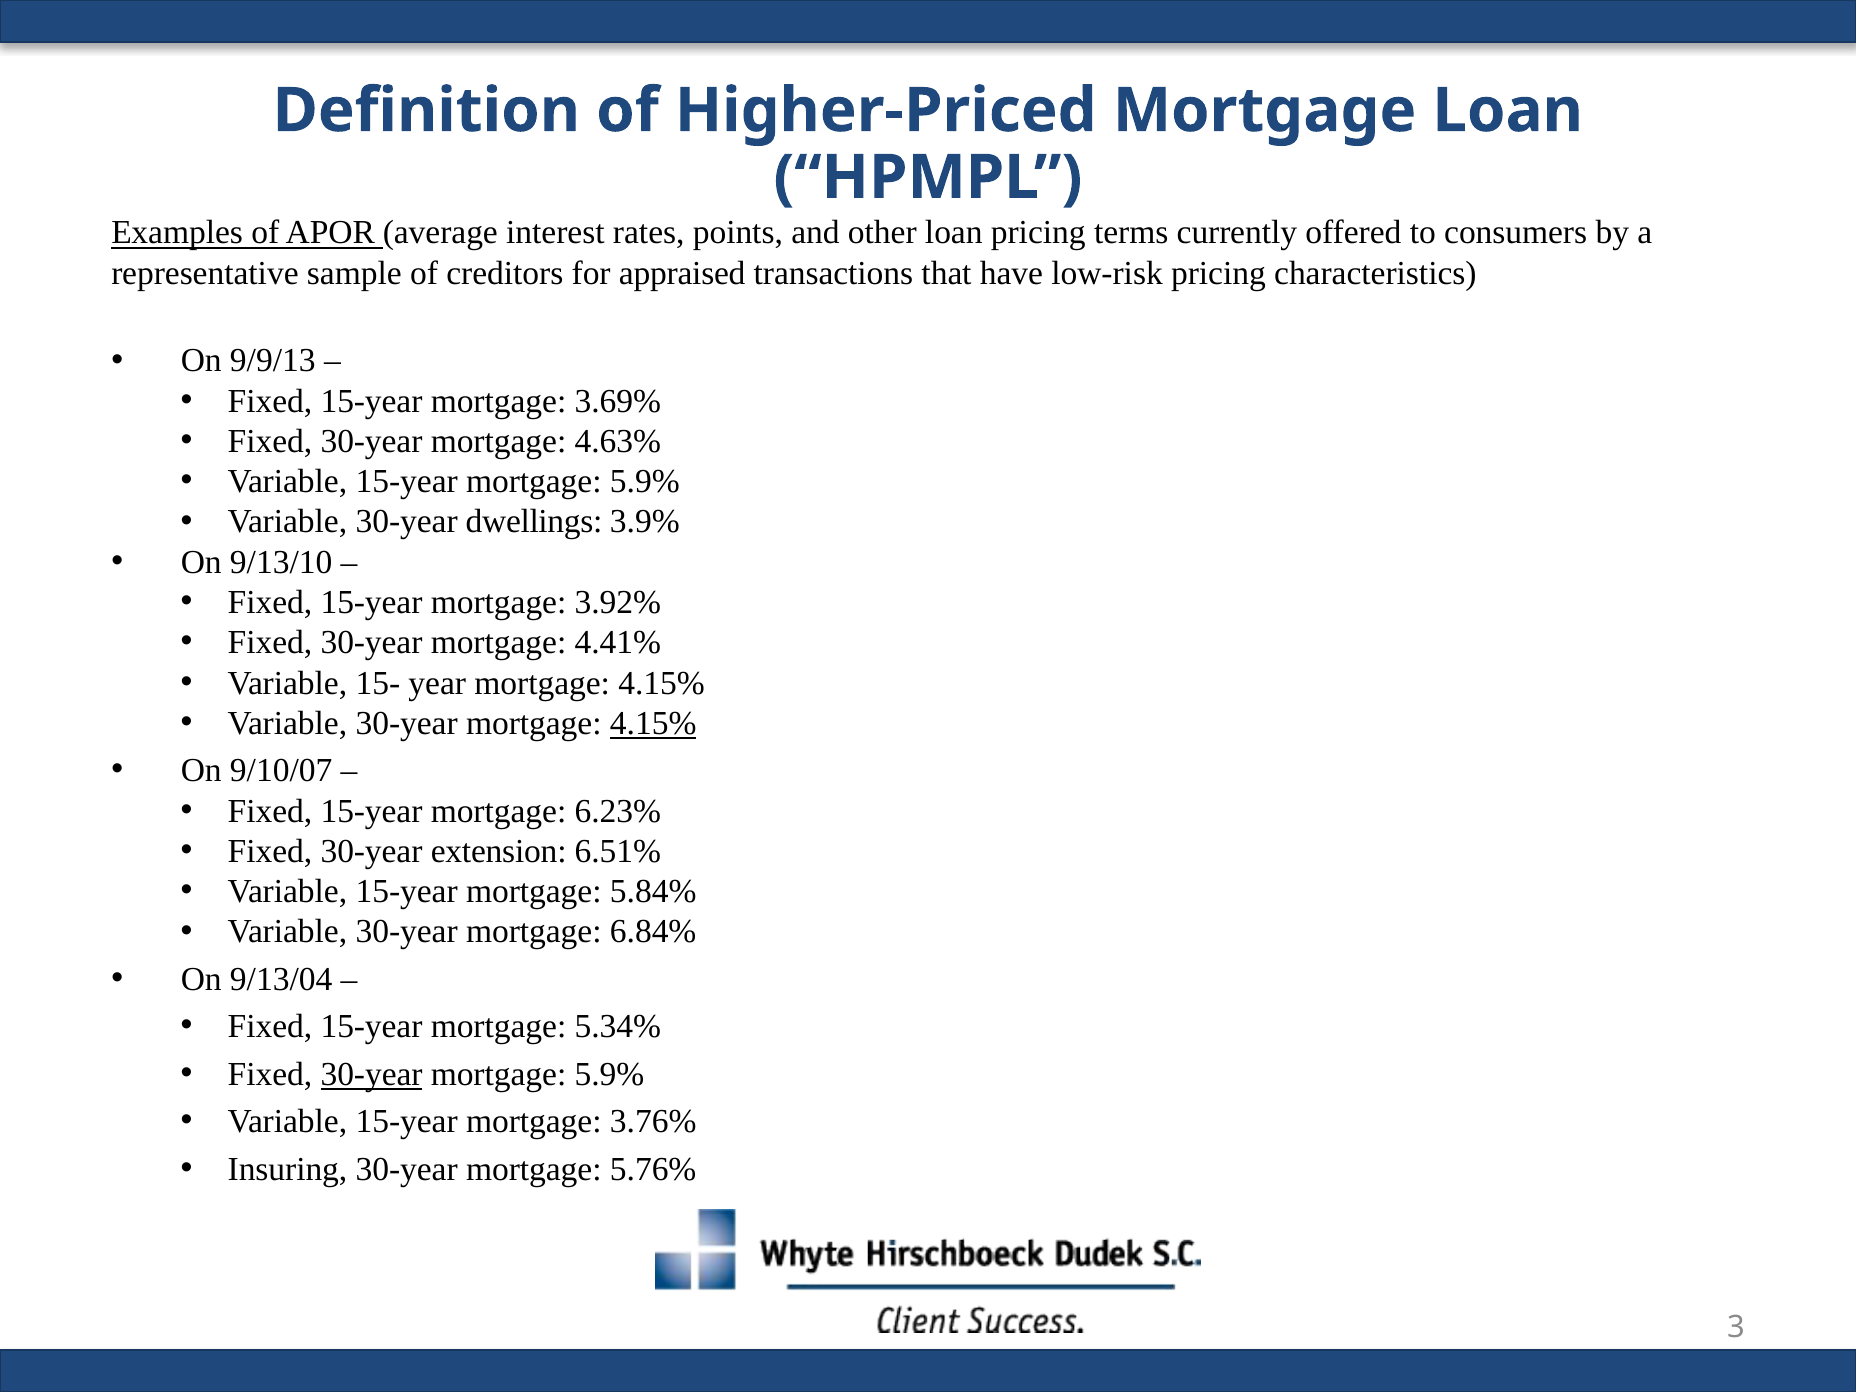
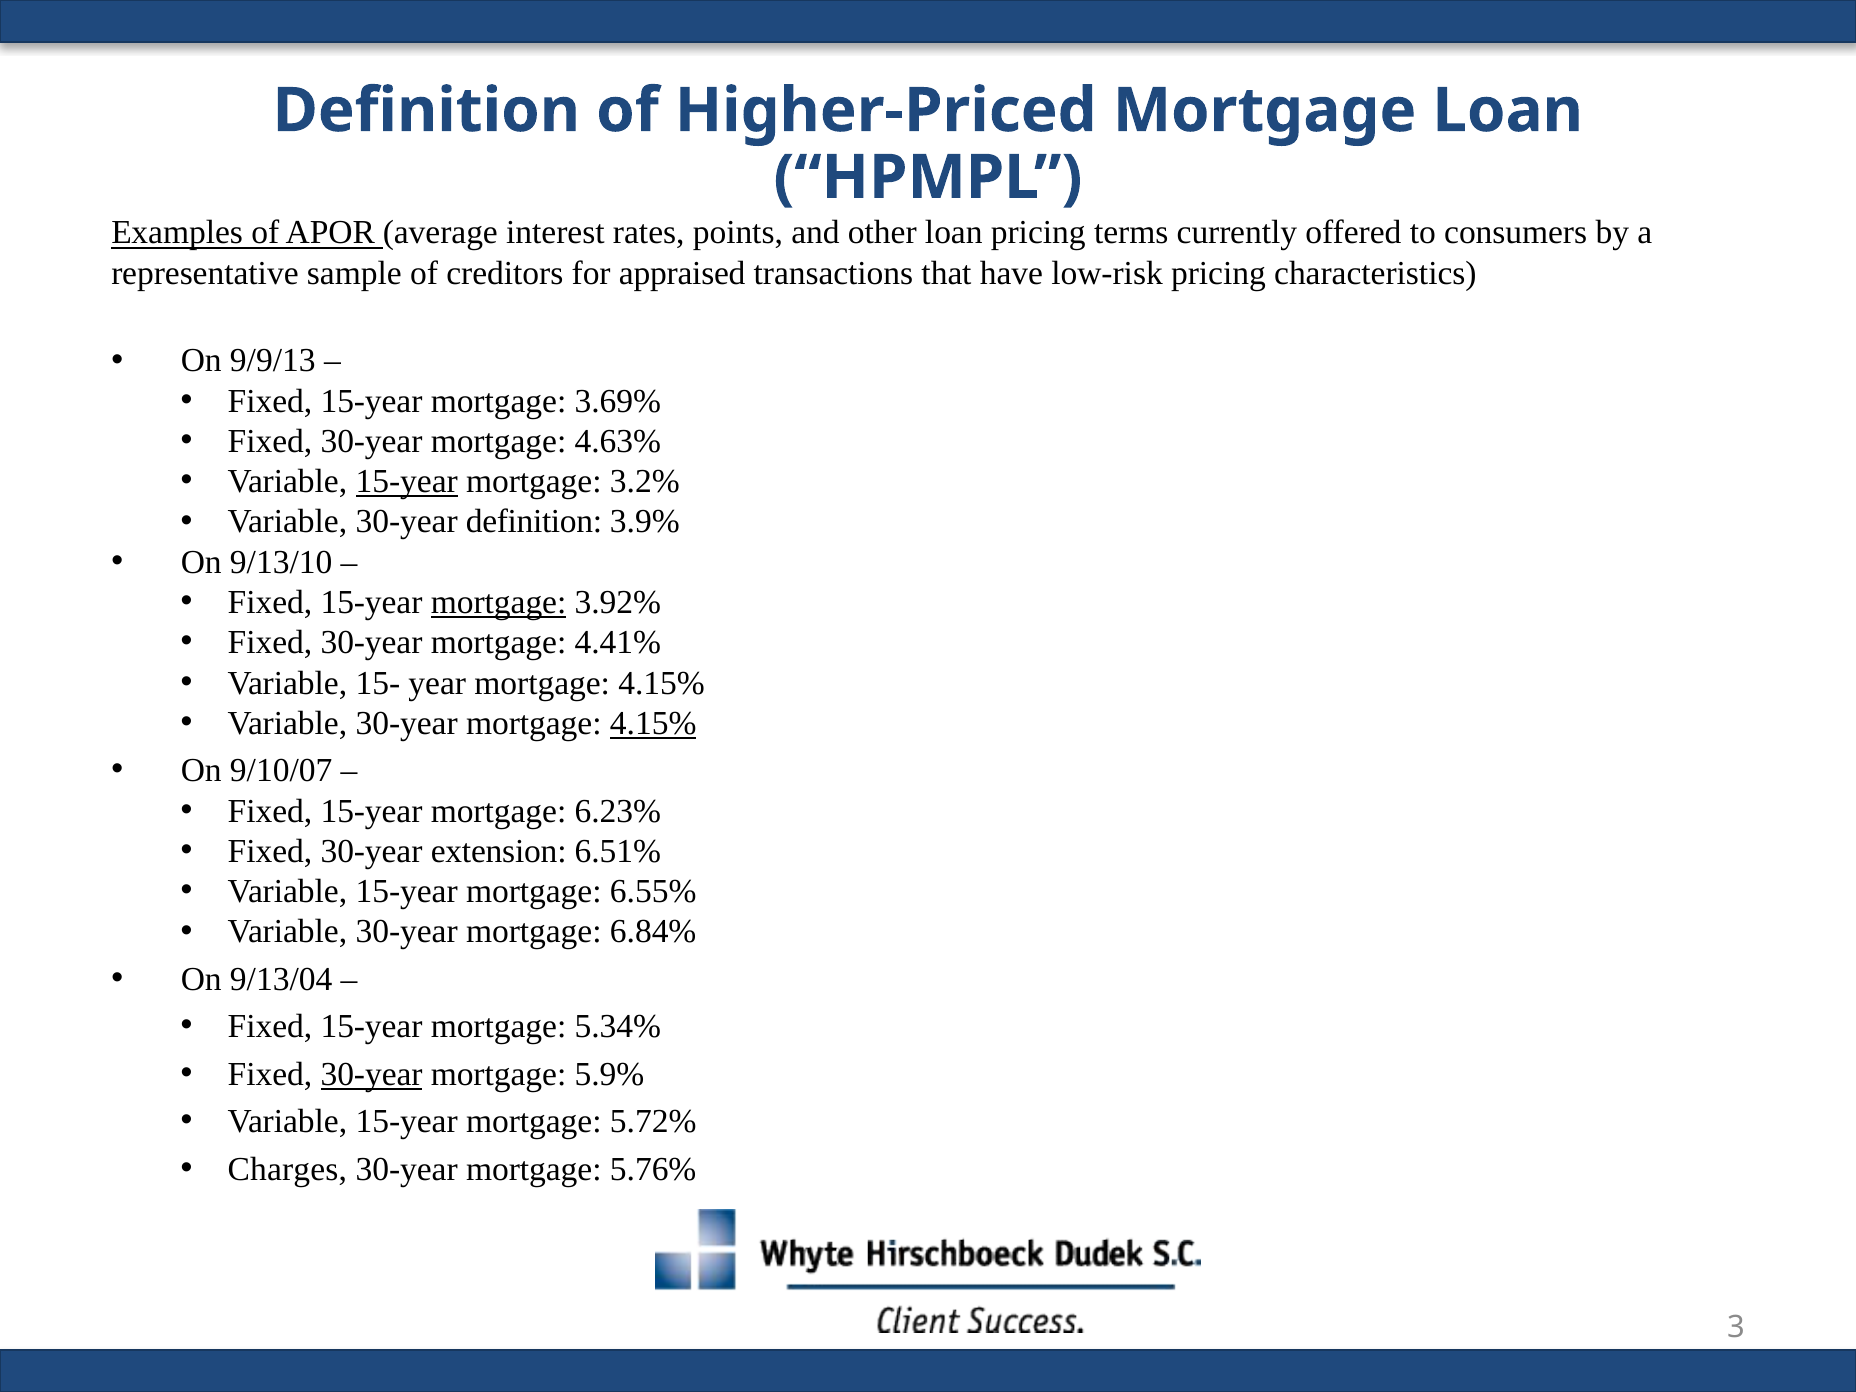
15-year at (407, 482) underline: none -> present
5.9% at (645, 482): 5.9% -> 3.2%
30-year dwellings: dwellings -> definition
mortgage at (499, 602) underline: none -> present
5.84%: 5.84% -> 6.55%
3.76%: 3.76% -> 5.72%
Insuring: Insuring -> Charges
